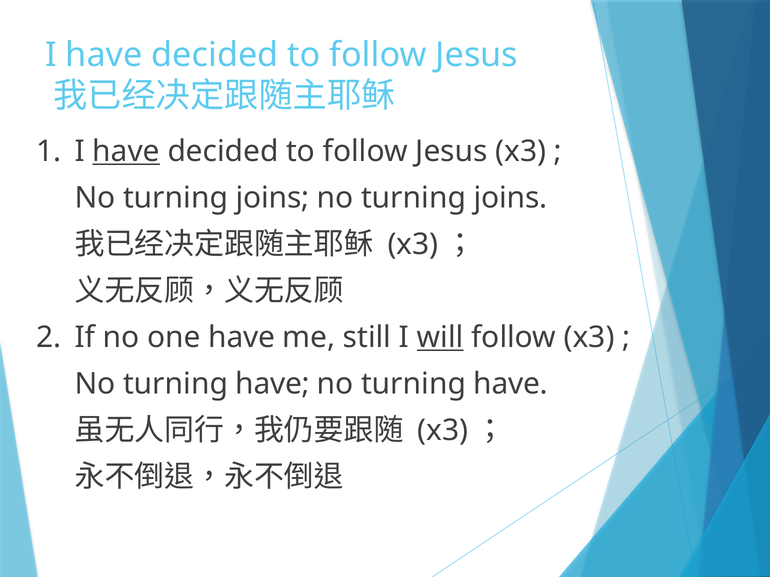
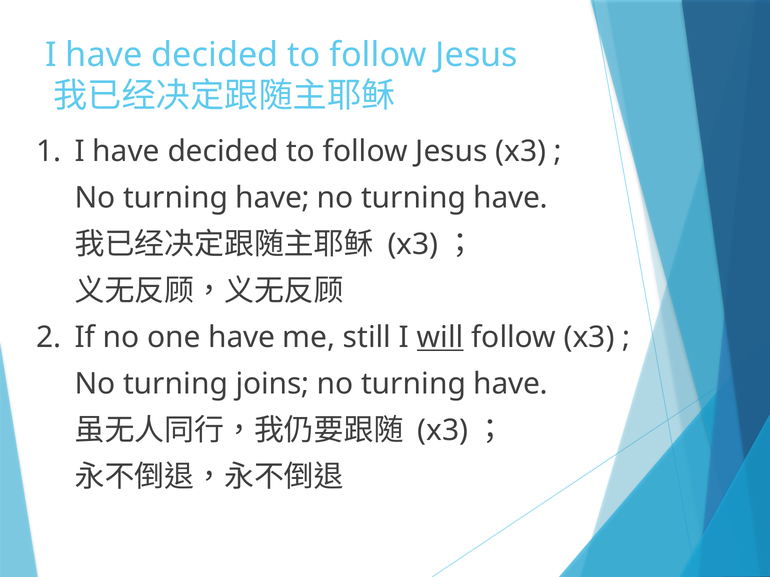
have at (126, 151) underline: present -> none
joins at (272, 198): joins -> have
joins at (511, 198): joins -> have
have at (273, 384): have -> joins
